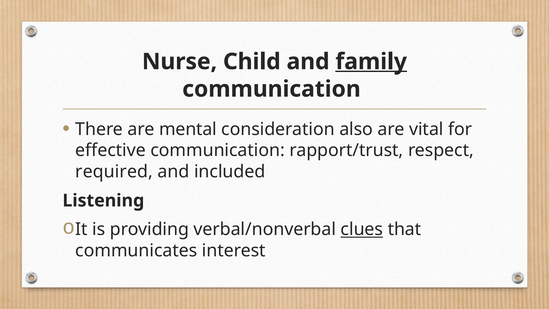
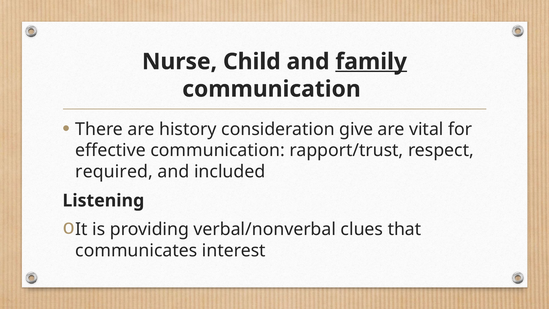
mental: mental -> history
also: also -> give
clues underline: present -> none
